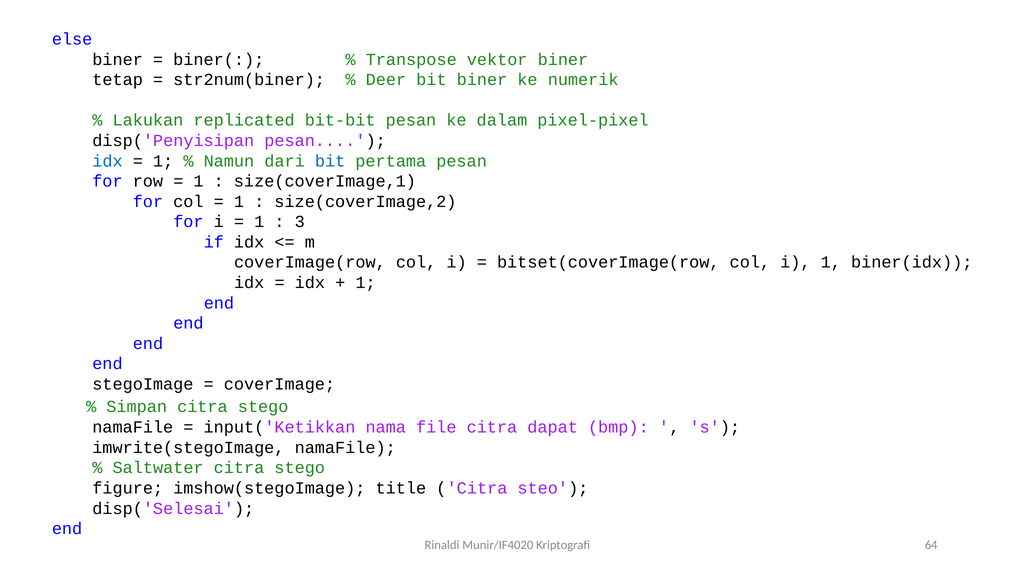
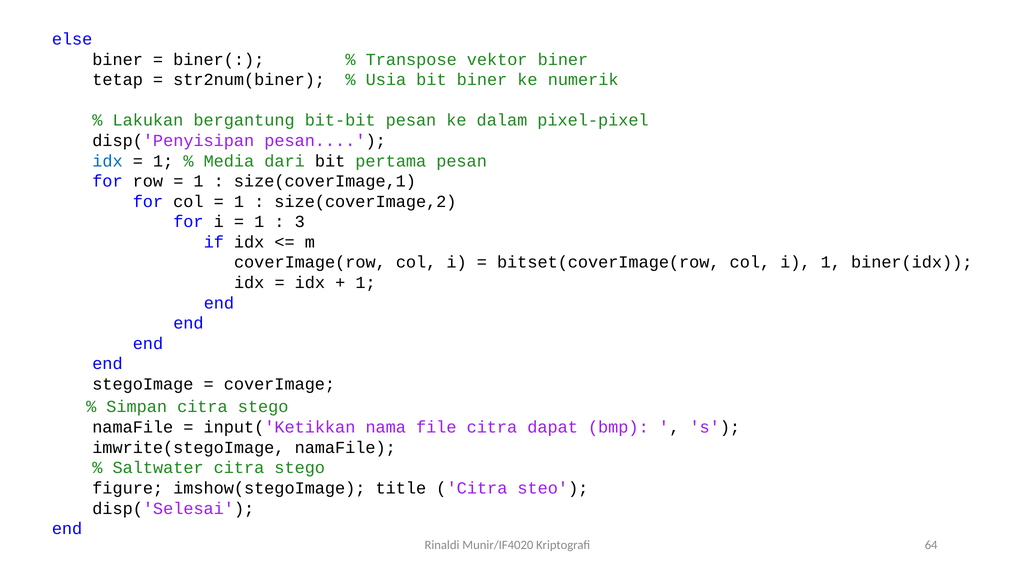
Deer: Deer -> Usia
replicated: replicated -> bergantung
Namun: Namun -> Media
bit at (330, 161) colour: blue -> black
